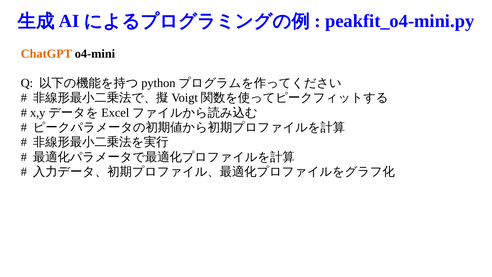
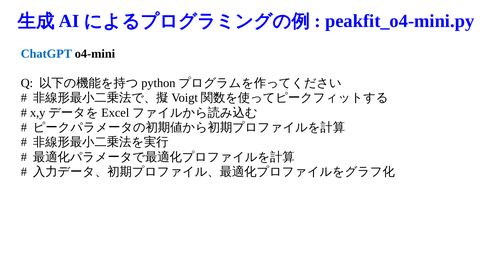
ChatGPT colour: orange -> blue
